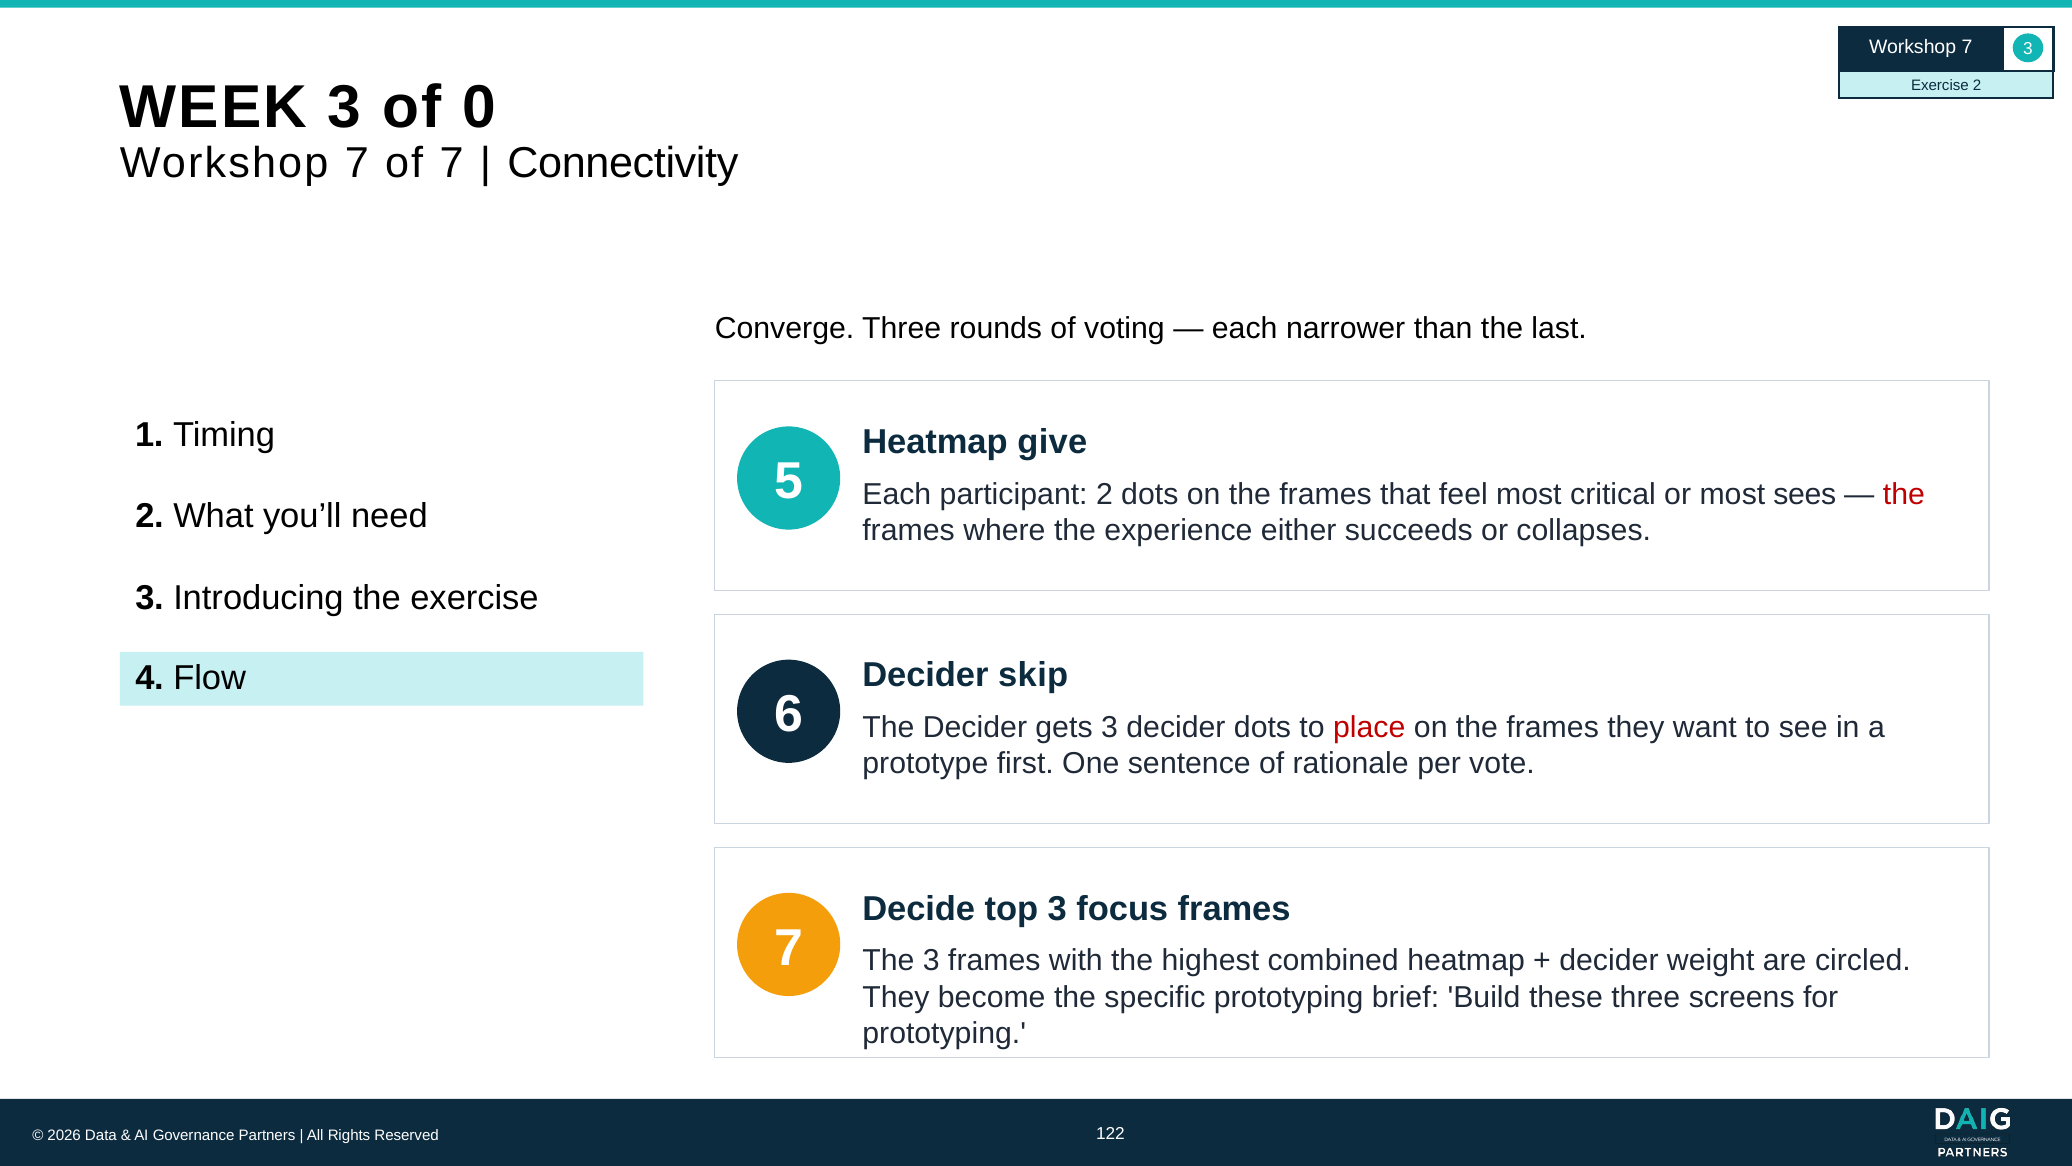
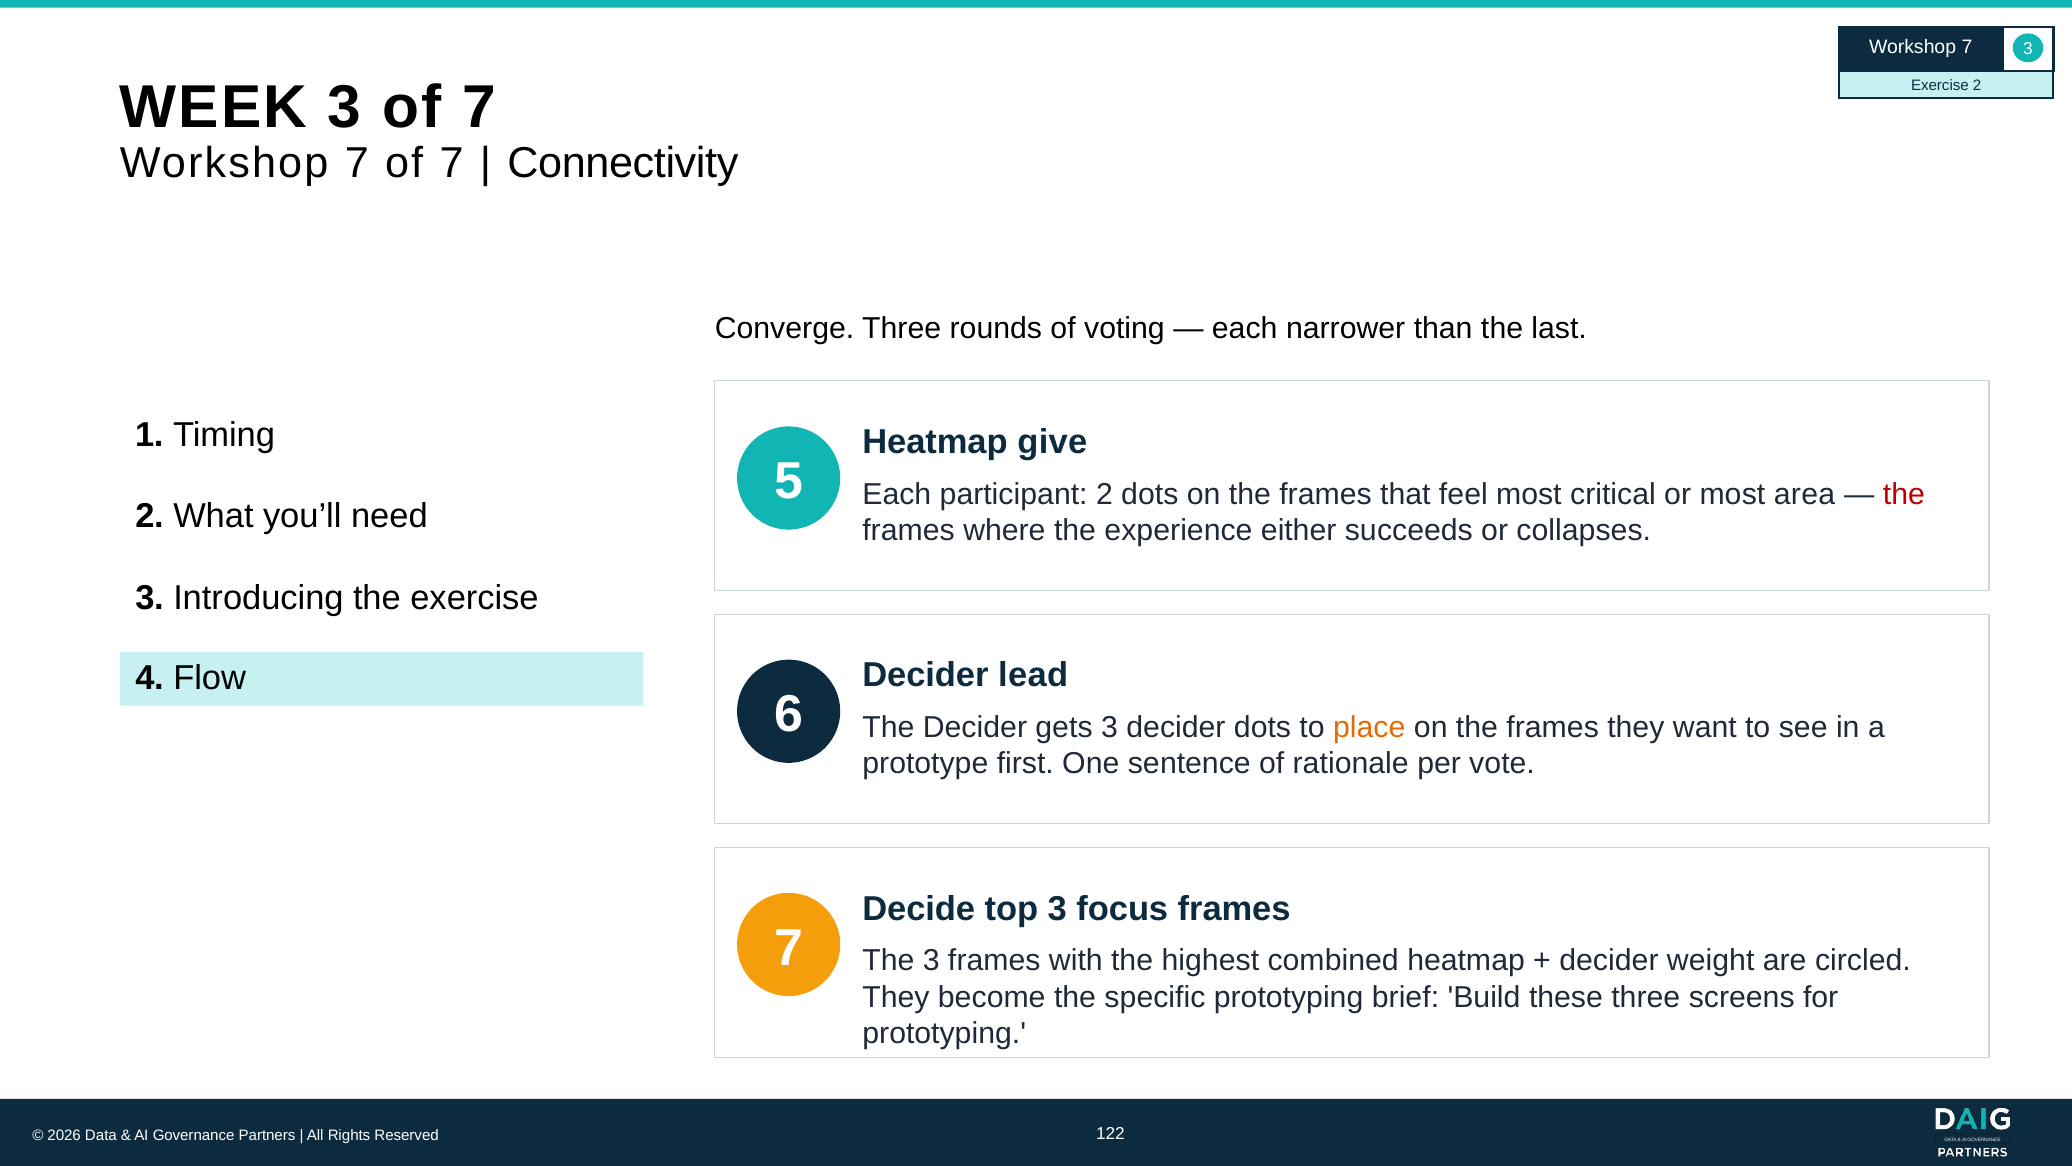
3 of 0: 0 -> 7
sees: sees -> area
skip: skip -> lead
place colour: red -> orange
